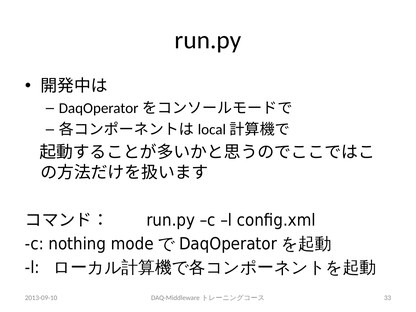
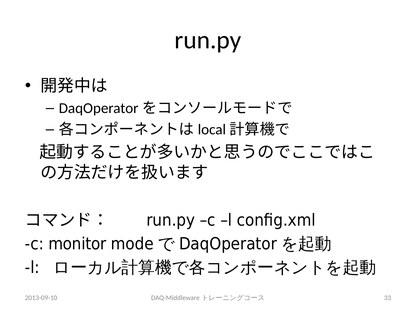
nothing: nothing -> monitor
